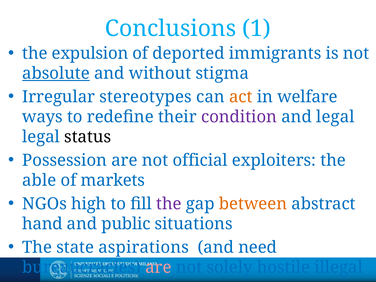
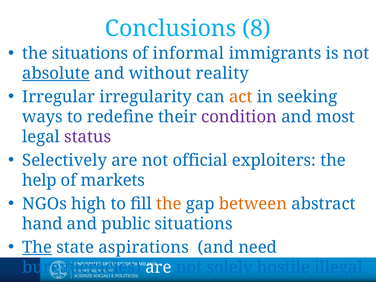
1: 1 -> 8
the expulsion: expulsion -> situations
deported: deported -> informal
stigma: stigma -> reality
stereotypes: stereotypes -> irregularity
welfare: welfare -> seeking
and legal: legal -> most
status colour: black -> purple
Possession: Possession -> Selectively
able: able -> help
the at (169, 204) colour: purple -> orange
The at (37, 247) underline: none -> present
are at (158, 267) colour: pink -> white
